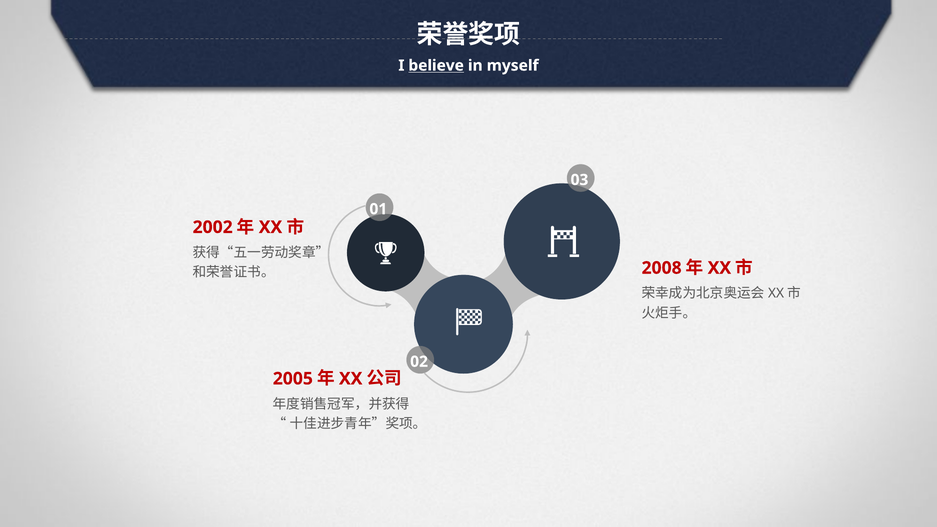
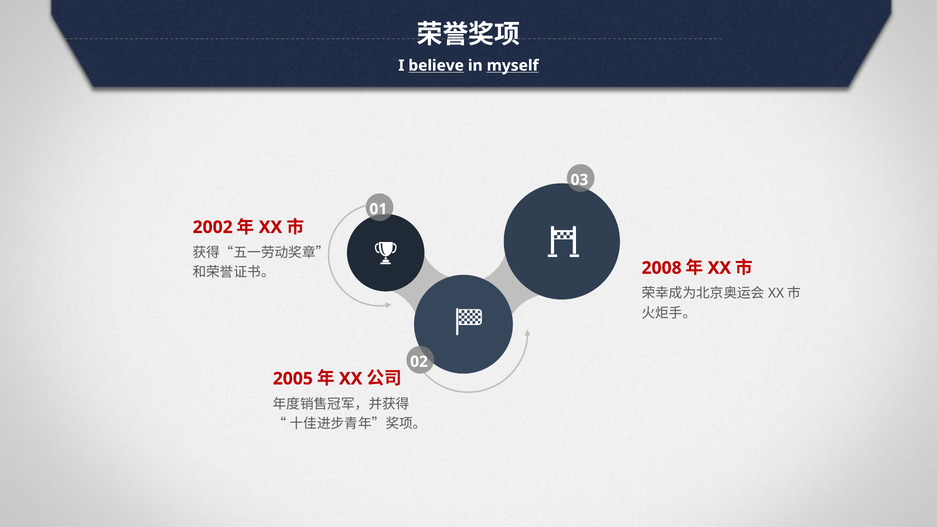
myself underline: none -> present
